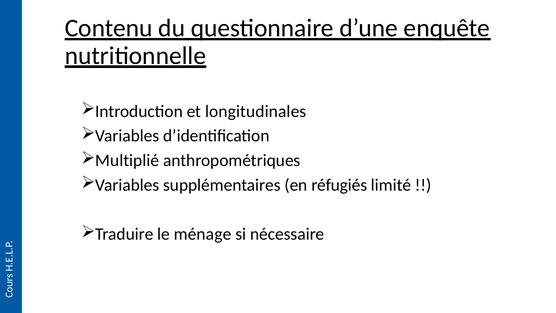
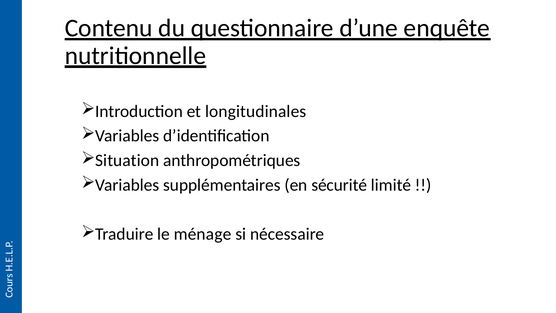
Multiplié: Multiplié -> Situation
réfugiés: réfugiés -> sécurité
